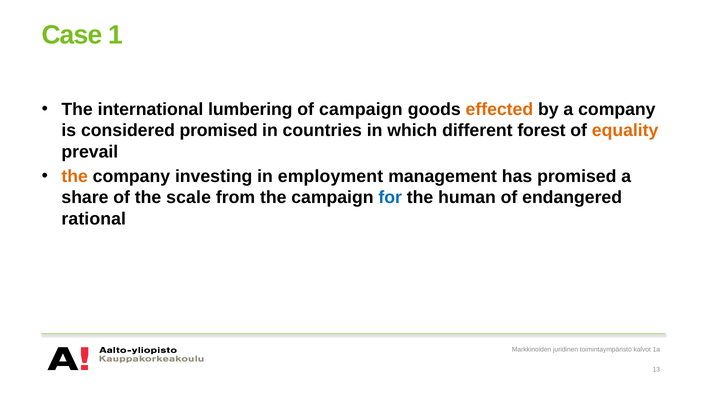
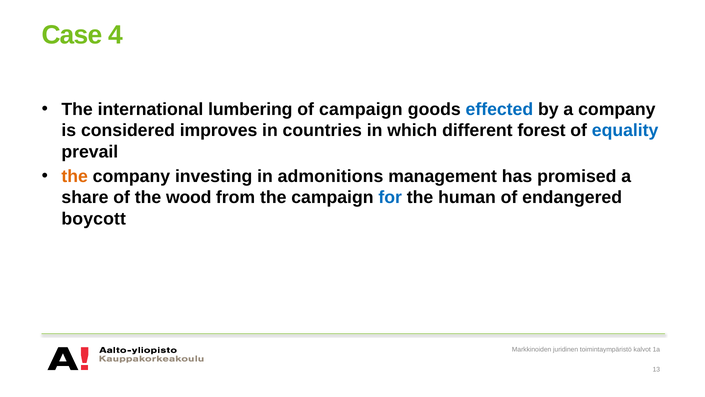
1: 1 -> 4
effected colour: orange -> blue
considered promised: promised -> improves
equality colour: orange -> blue
employment: employment -> admonitions
scale: scale -> wood
rational: rational -> boycott
